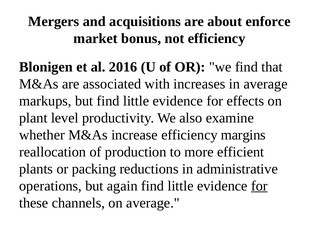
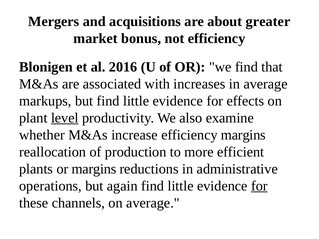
enforce: enforce -> greater
level underline: none -> present
or packing: packing -> margins
